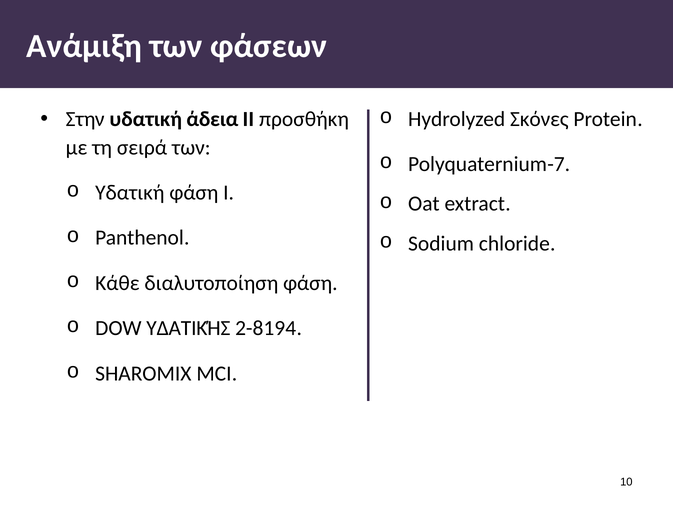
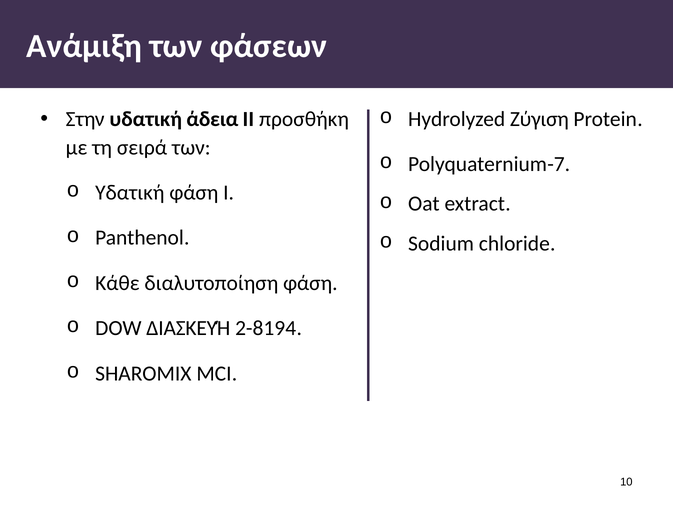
Σκόνες: Σκόνες -> Ζύγιση
ΥΔΑΤΙΚΉΣ: ΥΔΑΤΙΚΉΣ -> ΔΙΑΣΚΕΥΉ
